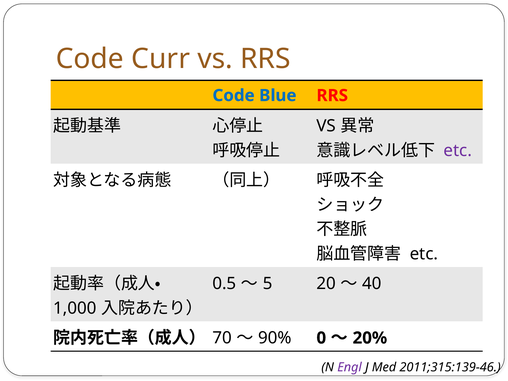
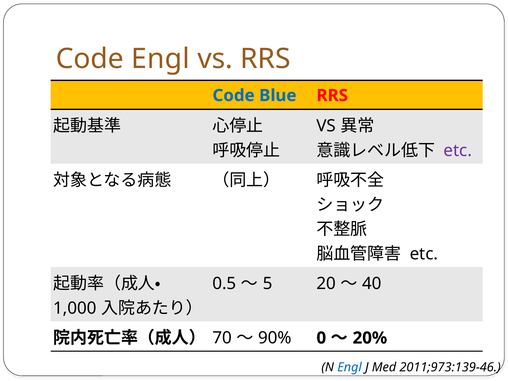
Code Curr: Curr -> Engl
Engl at (350, 367) colour: purple -> blue
2011;315:139-46: 2011;315:139-46 -> 2011;973:139-46
